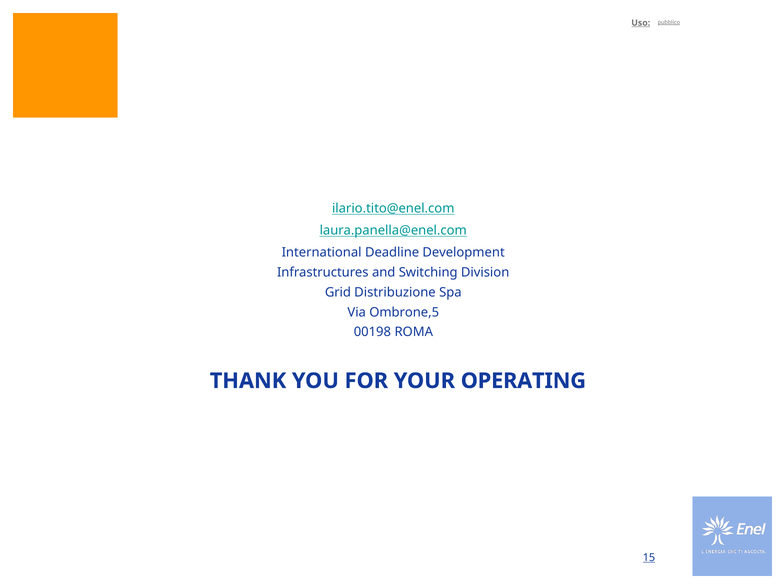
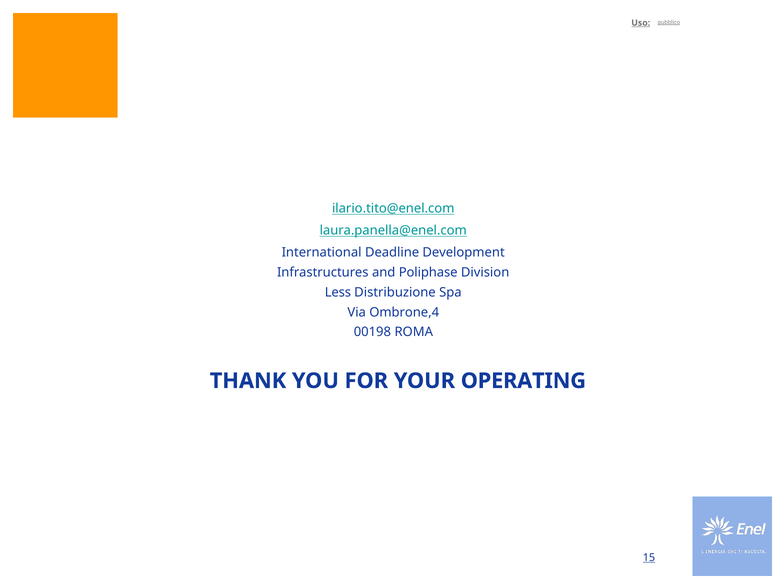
Switching: Switching -> Poliphase
Grid: Grid -> Less
Ombrone,5: Ombrone,5 -> Ombrone,4
